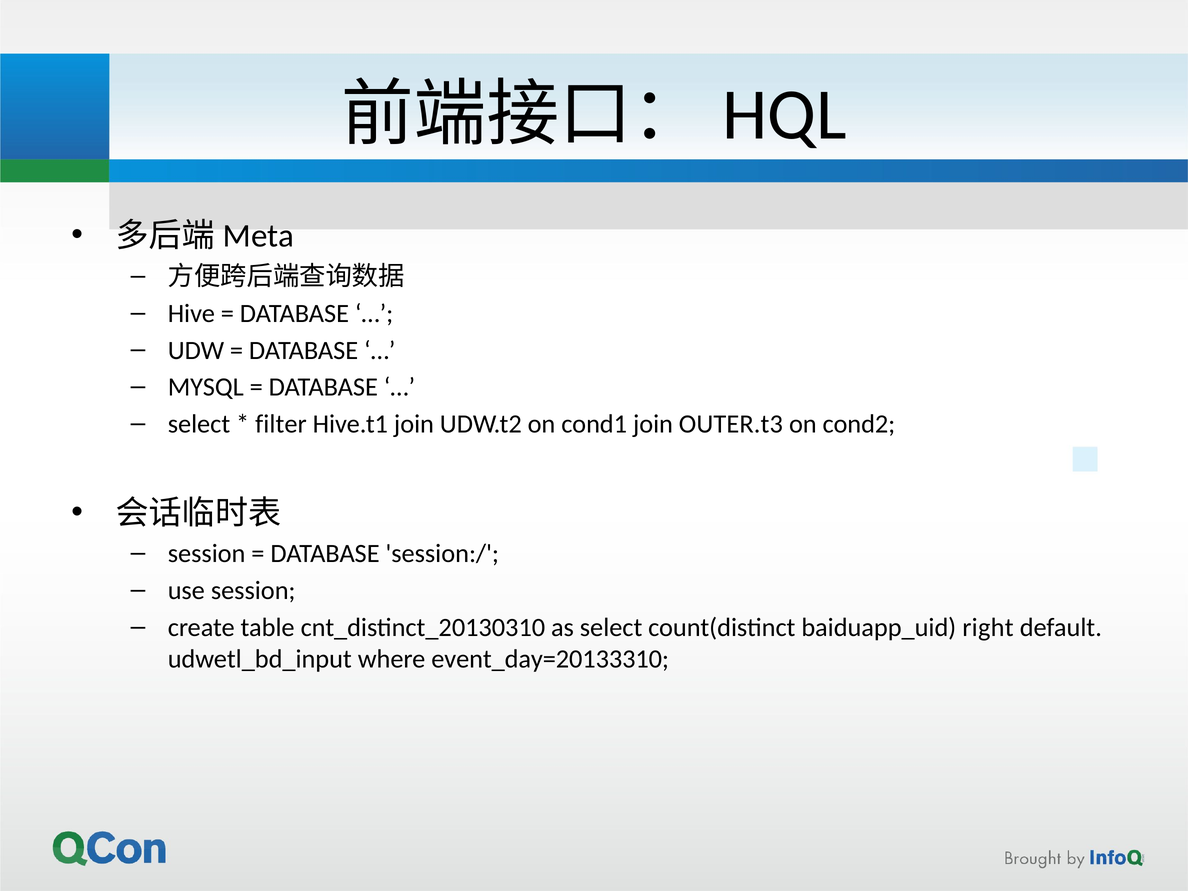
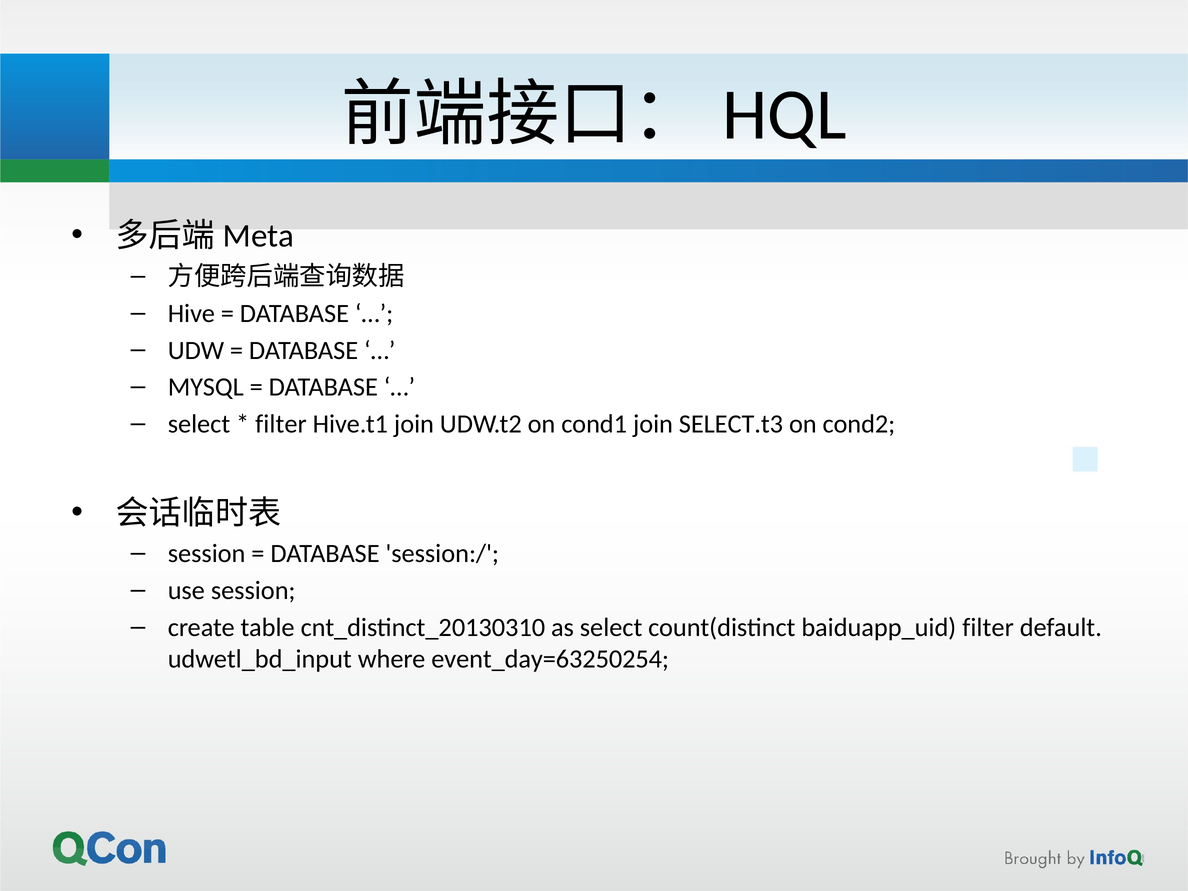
OUTER.t3: OUTER.t3 -> SELECT.t3
baiduapp_uid right: right -> filter
event_day=20133310: event_day=20133310 -> event_day=63250254
